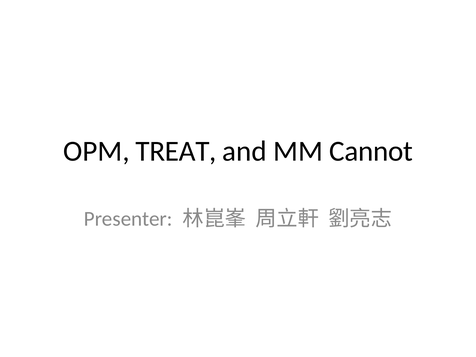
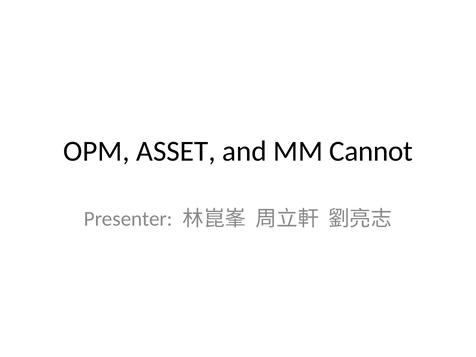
TREAT: TREAT -> ASSET
